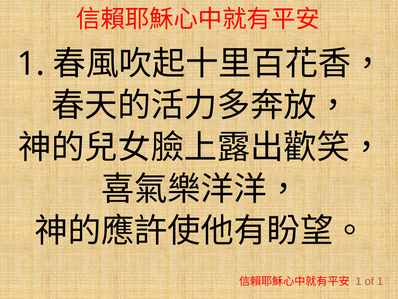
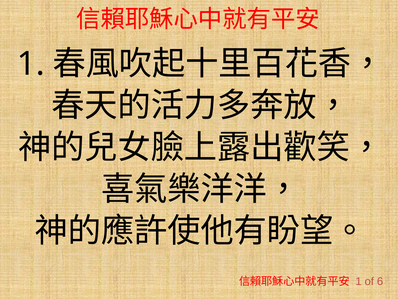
of 1: 1 -> 6
